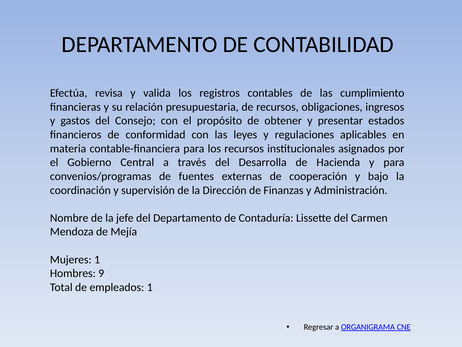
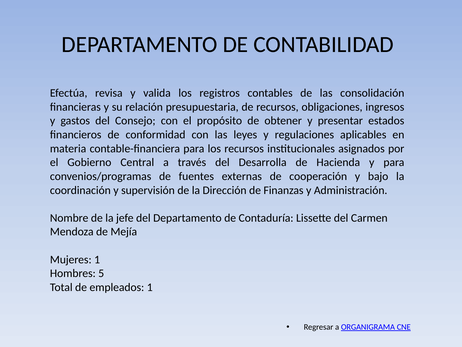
cumplimiento: cumplimiento -> consolidación
9: 9 -> 5
